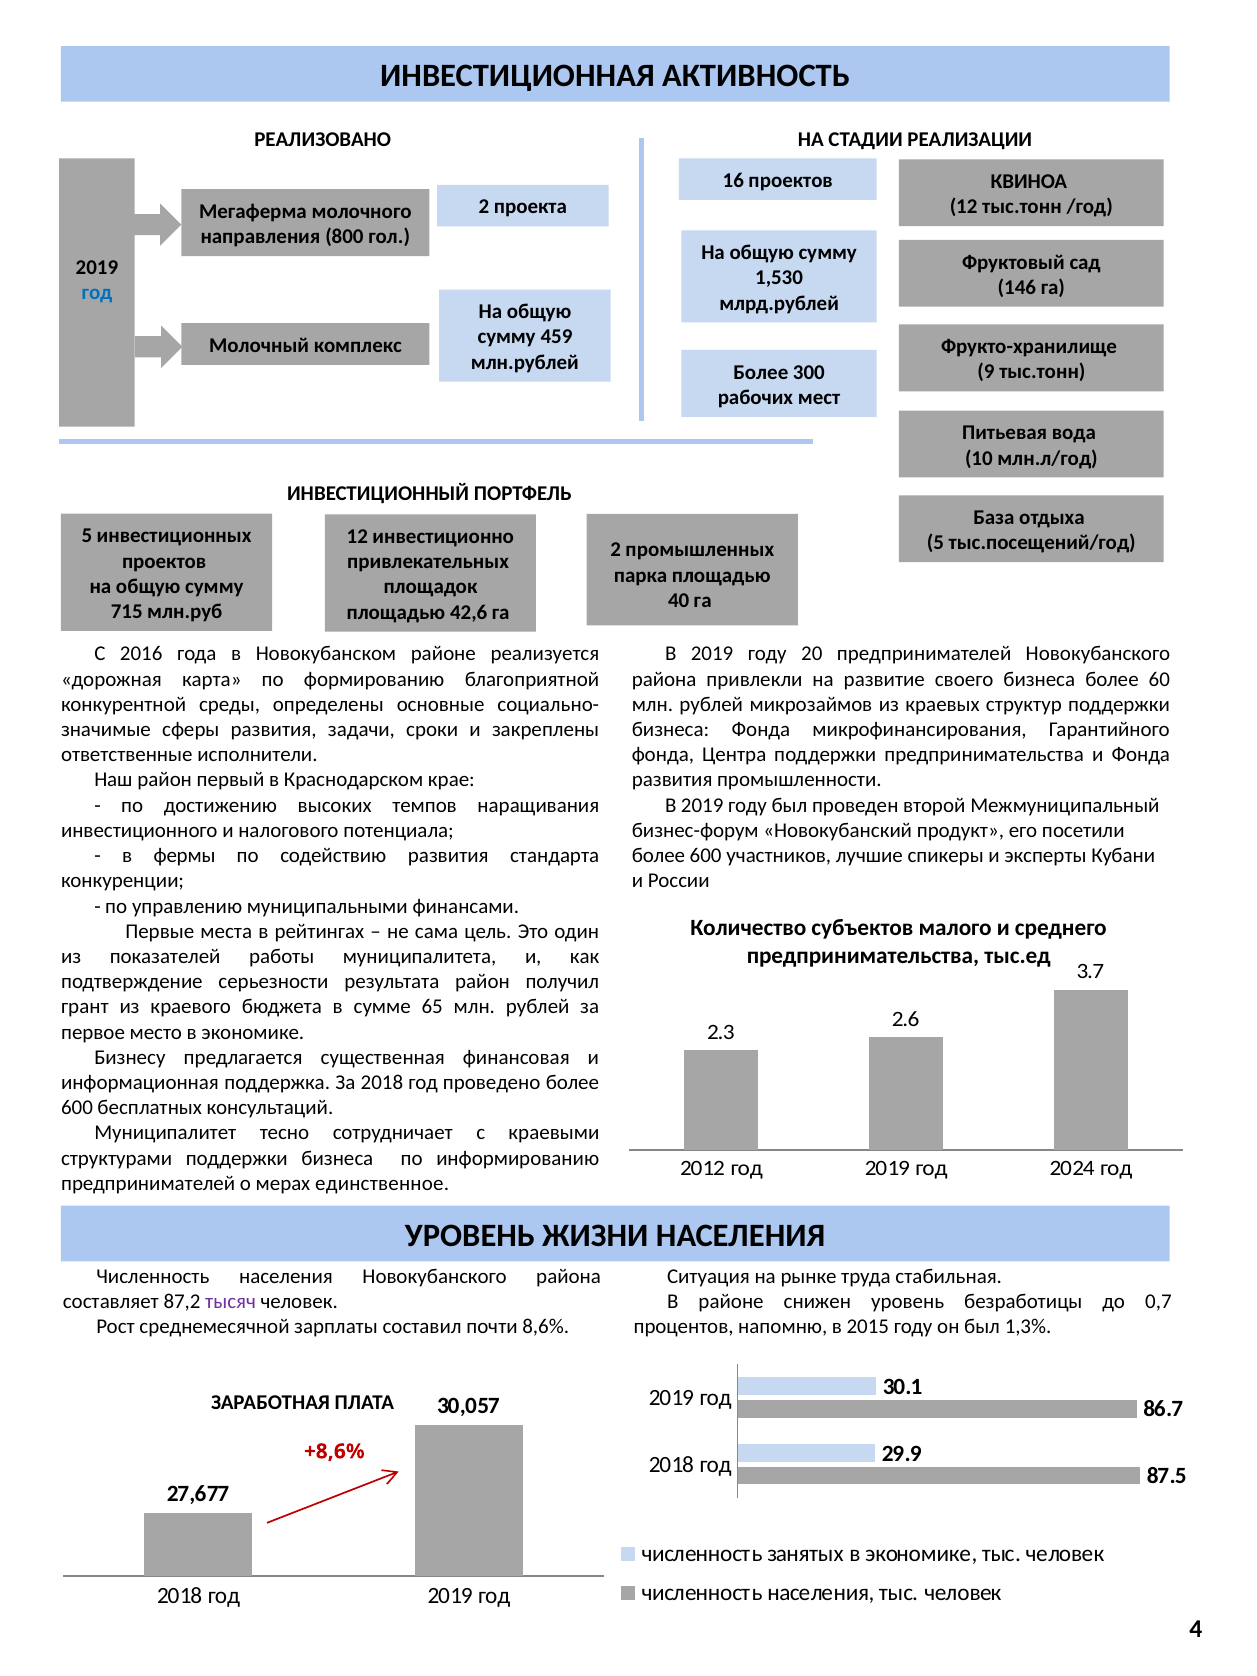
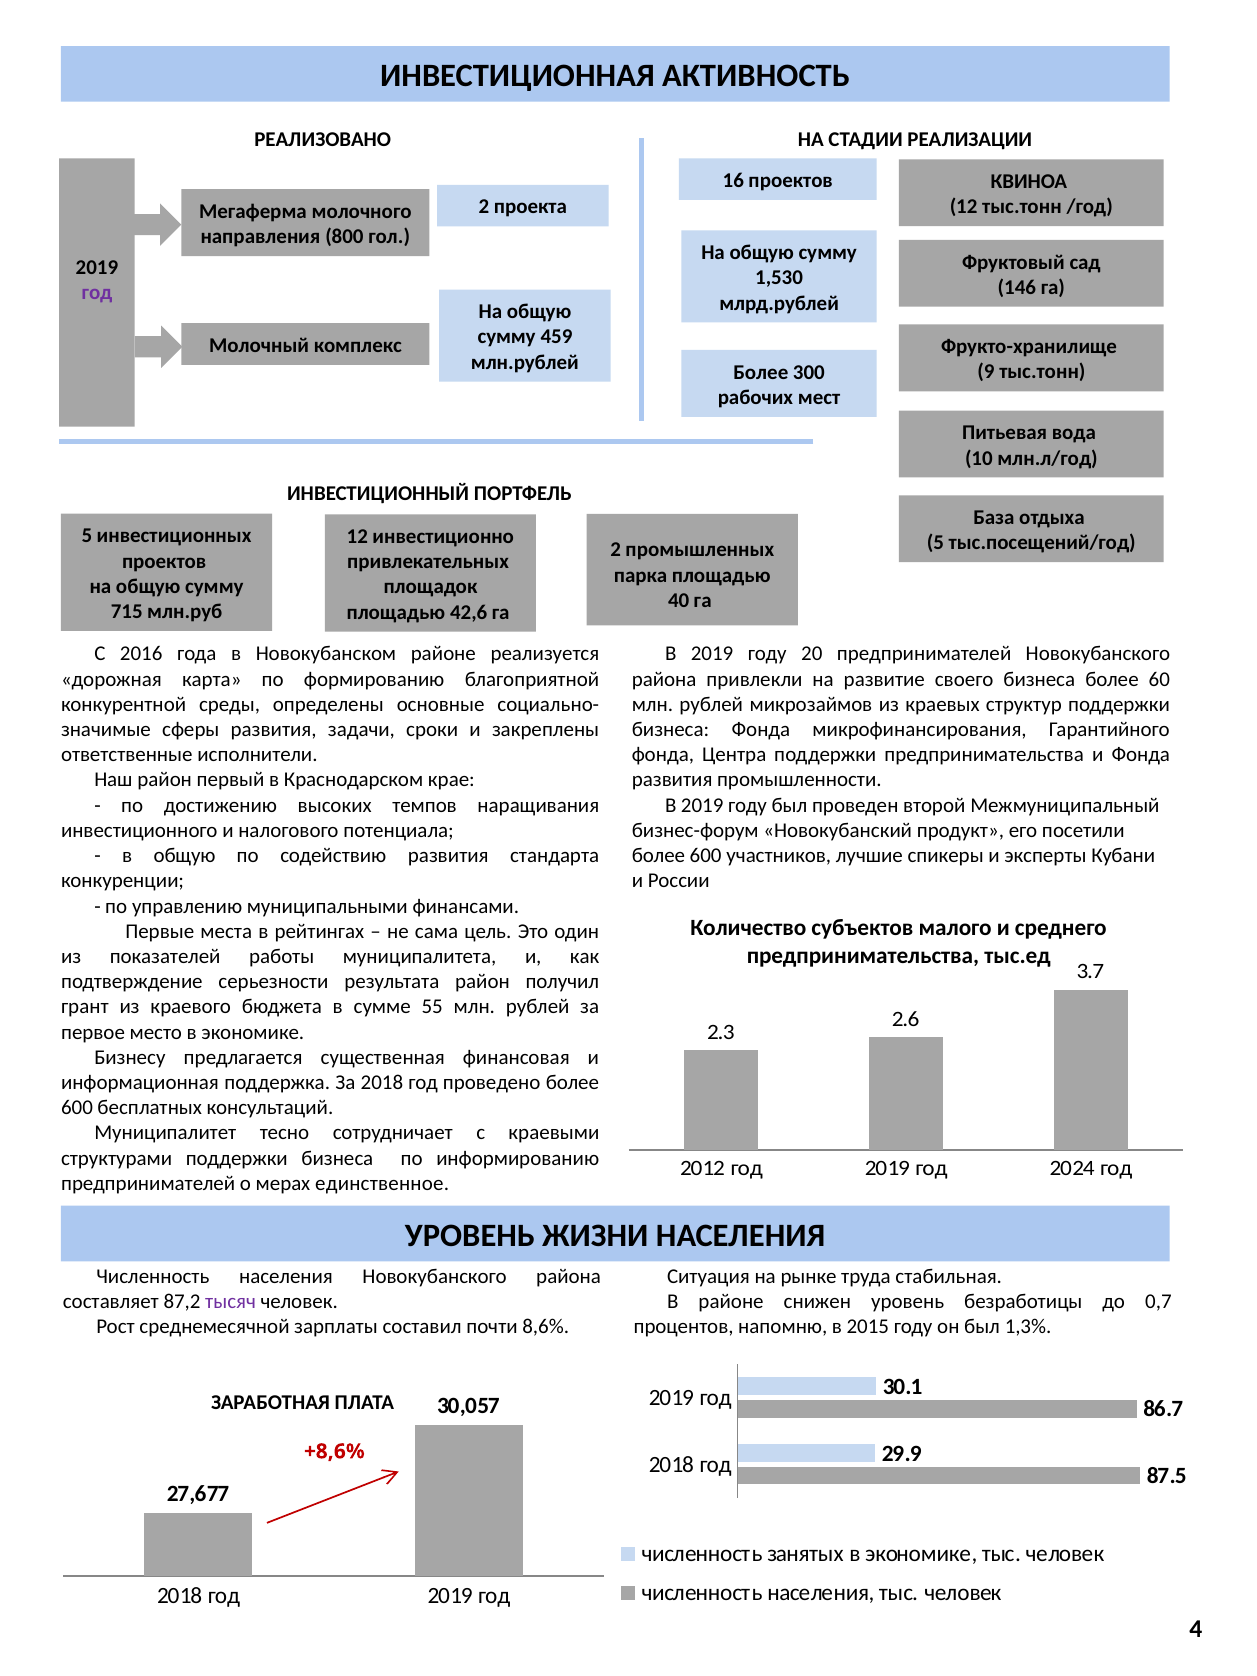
год at (97, 293) colour: blue -> purple
в фермы: фермы -> общую
65: 65 -> 55
